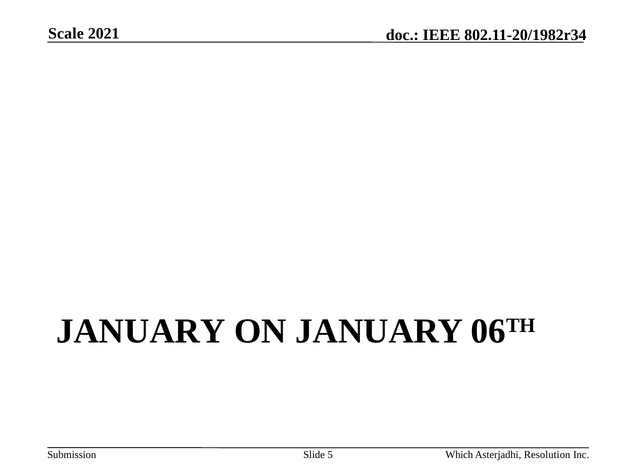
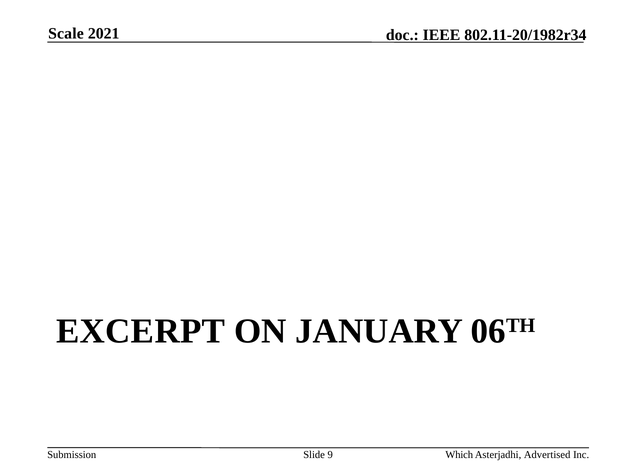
JANUARY at (141, 331): JANUARY -> EXCERPT
5: 5 -> 9
Resolution: Resolution -> Advertised
